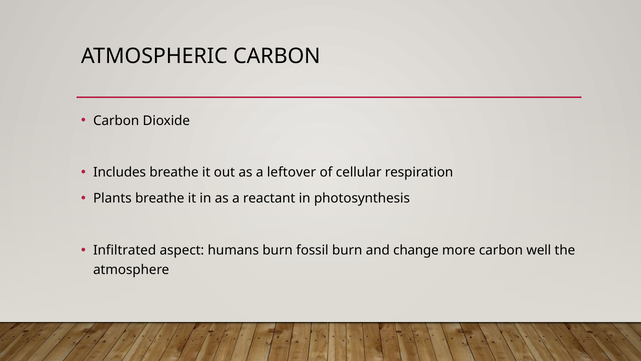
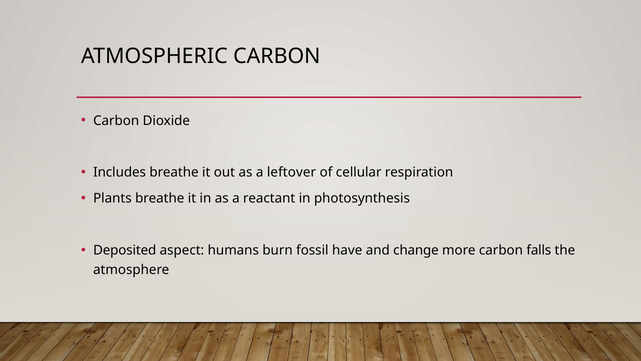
Infiltrated: Infiltrated -> Deposited
fossil burn: burn -> have
well: well -> falls
